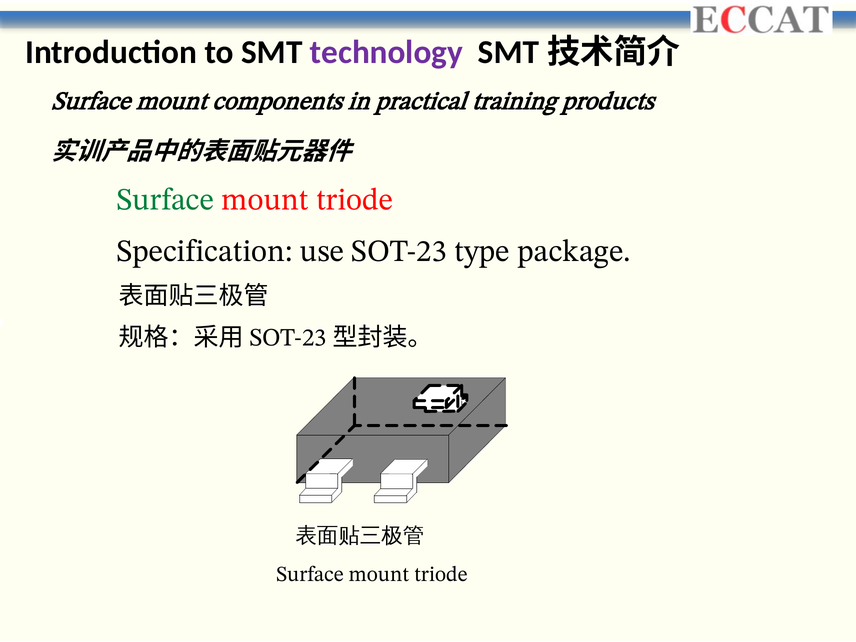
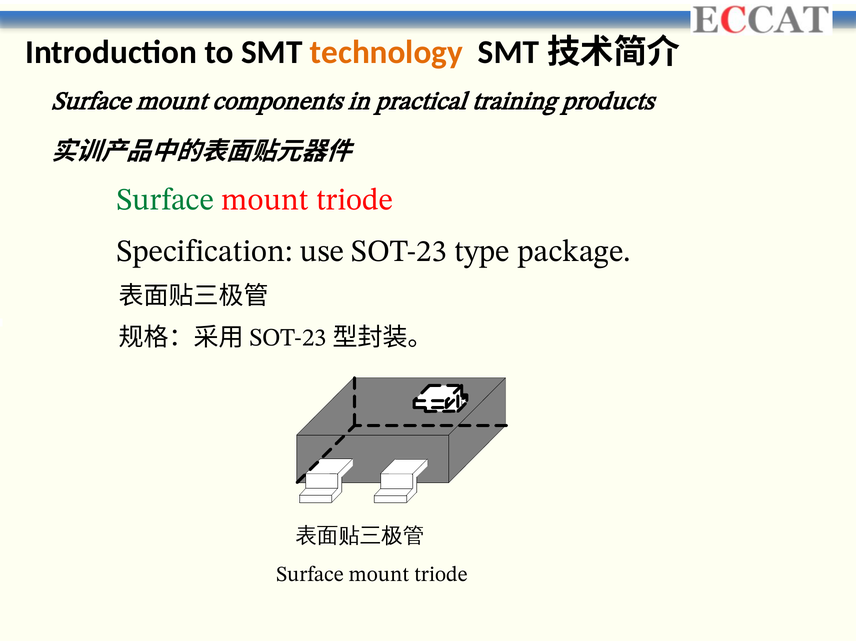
technology colour: purple -> orange
